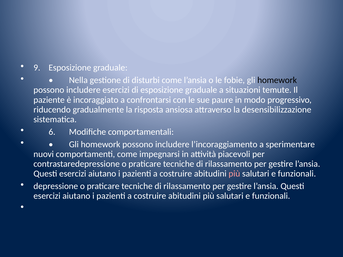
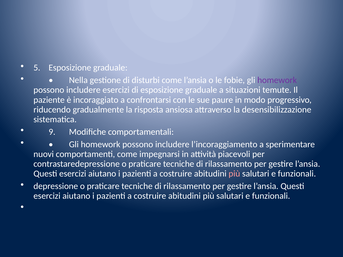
9: 9 -> 5
homework at (277, 80) colour: black -> purple
6: 6 -> 9
